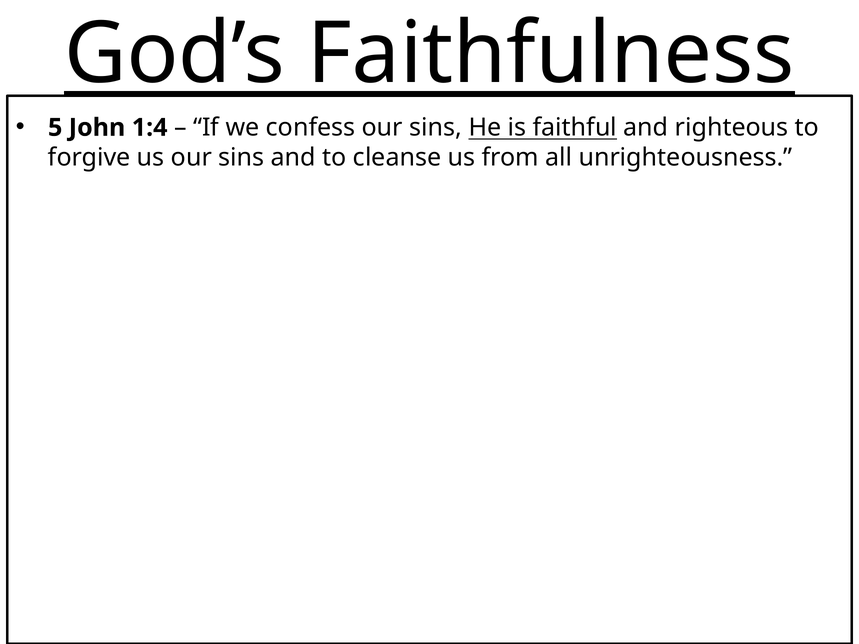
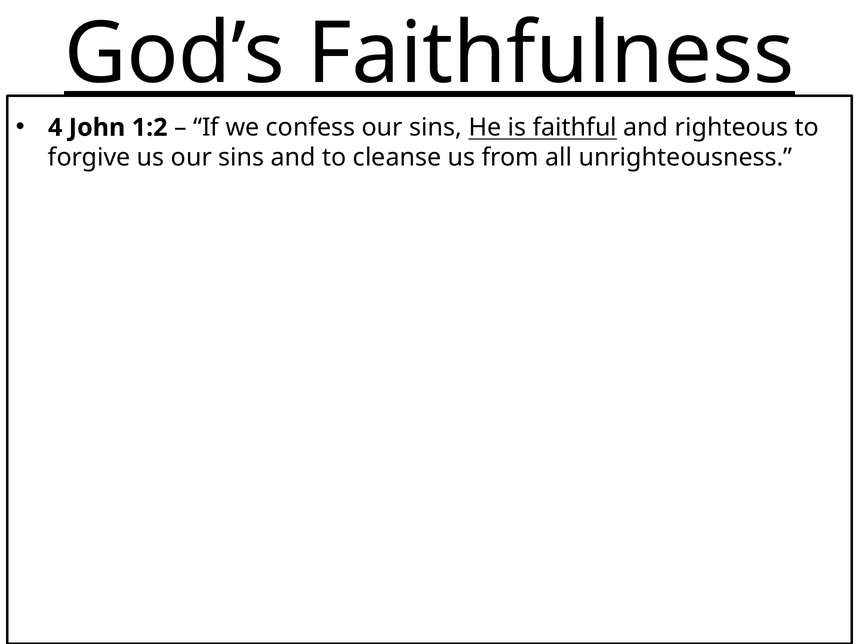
5: 5 -> 4
1:4: 1:4 -> 1:2
